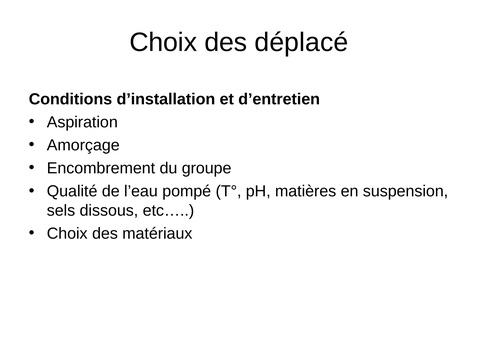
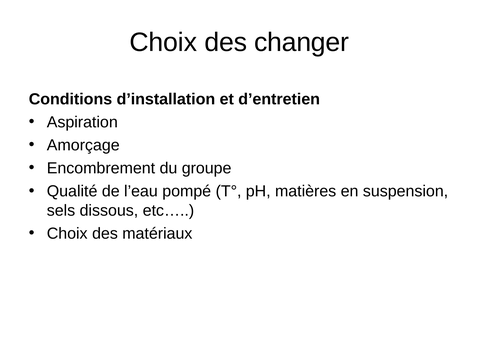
déplacé: déplacé -> changer
